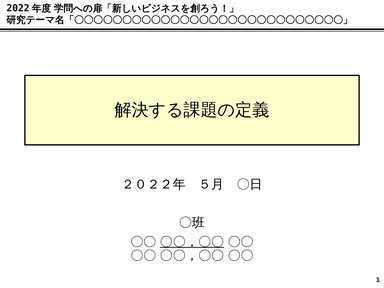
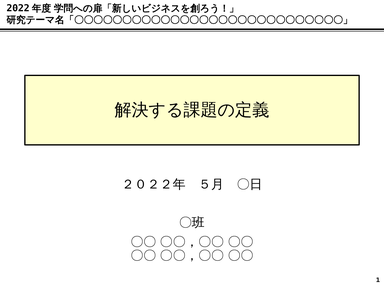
〇〇，〇〇 at (192, 242) underline: present -> none
